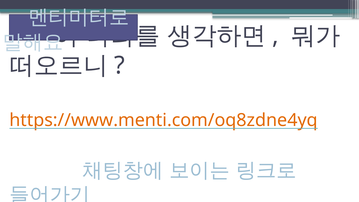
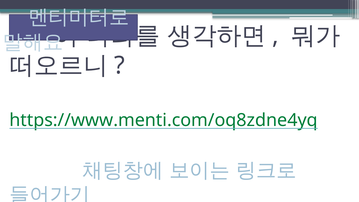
https://www.menti.com/oq8zdne4yq colour: orange -> green
